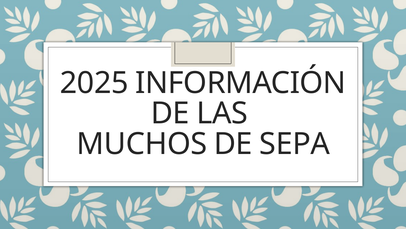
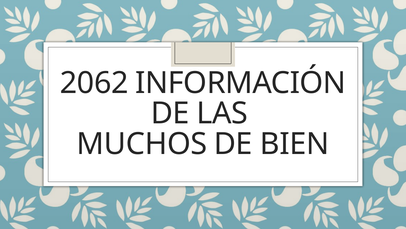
2025: 2025 -> 2062
SEPA: SEPA -> BIEN
